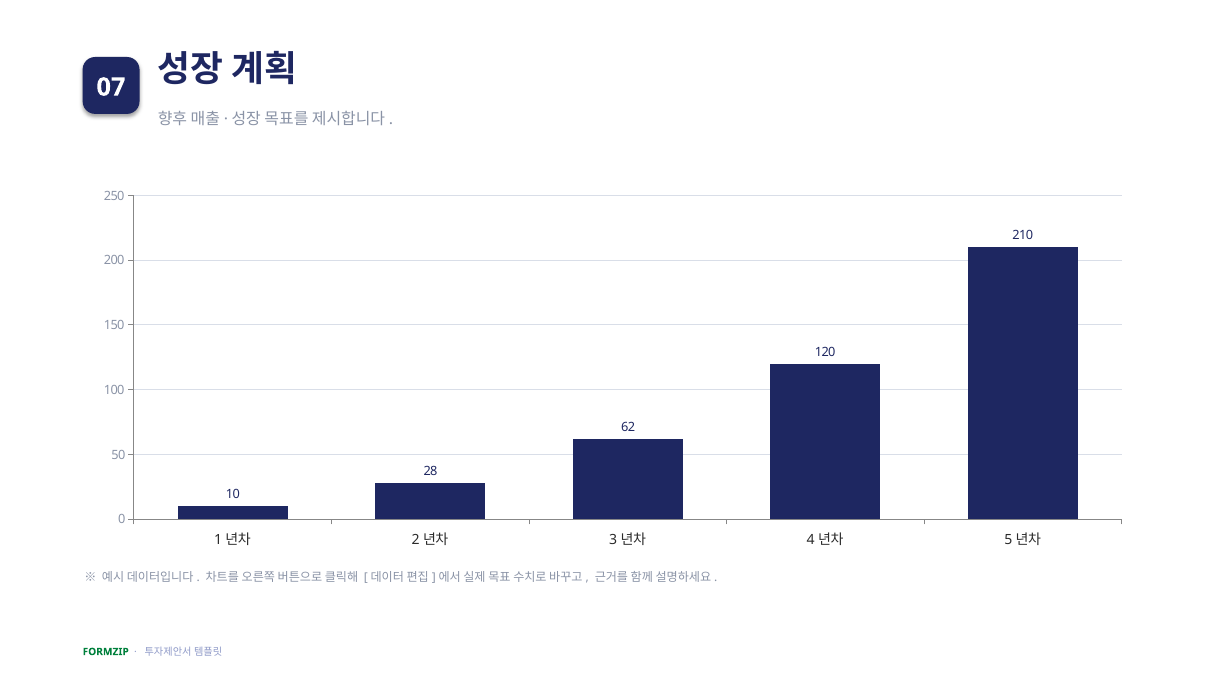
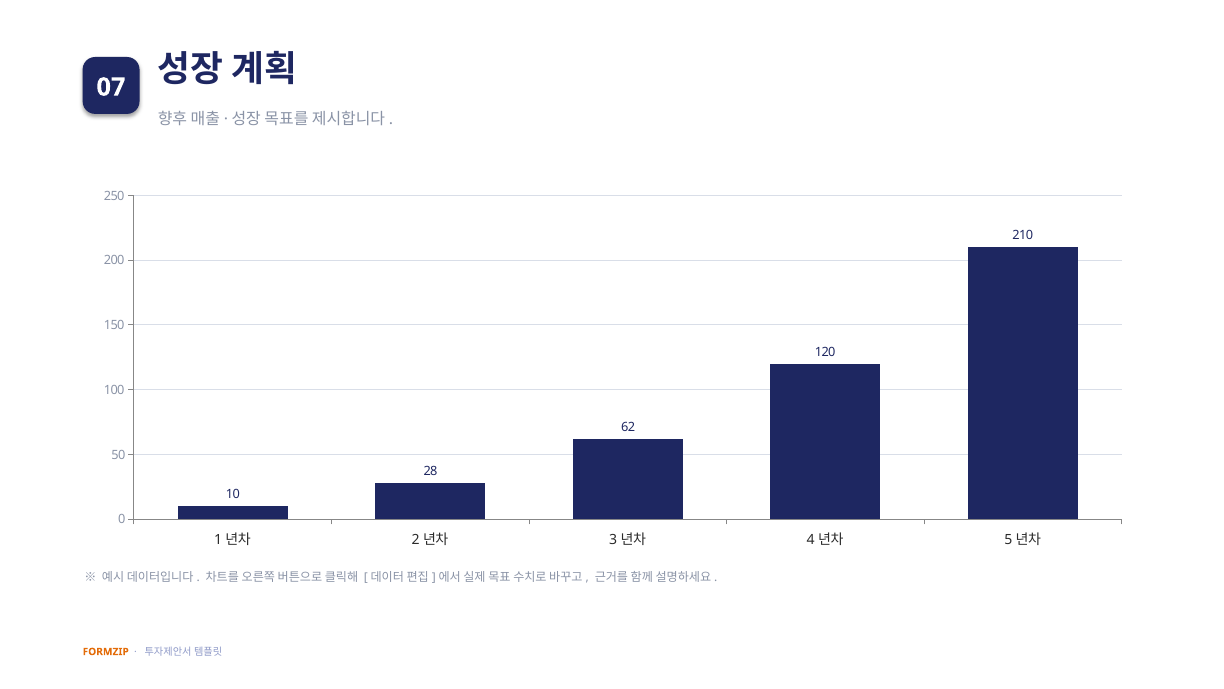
FORMZIP colour: green -> orange
